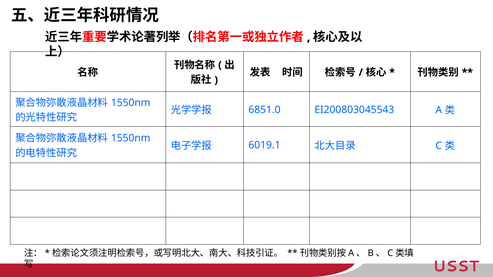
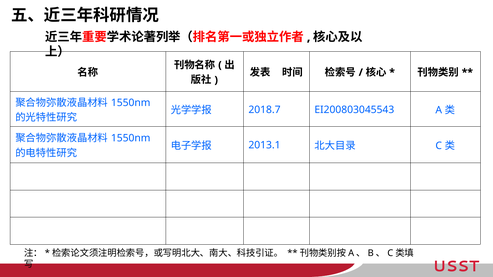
6851.0: 6851.0 -> 2018.7
6019.1: 6019.1 -> 2013.1
